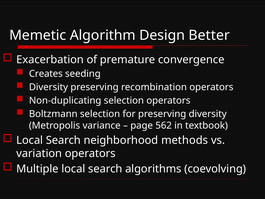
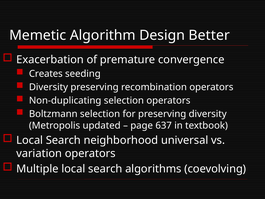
variance: variance -> updated
562: 562 -> 637
methods: methods -> universal
